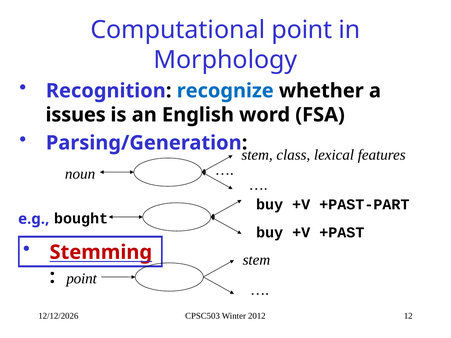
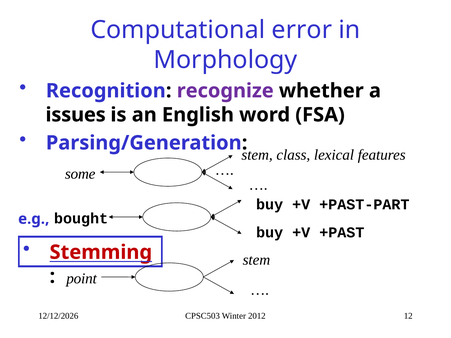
Computational point: point -> error
recognize colour: blue -> purple
noun: noun -> some
